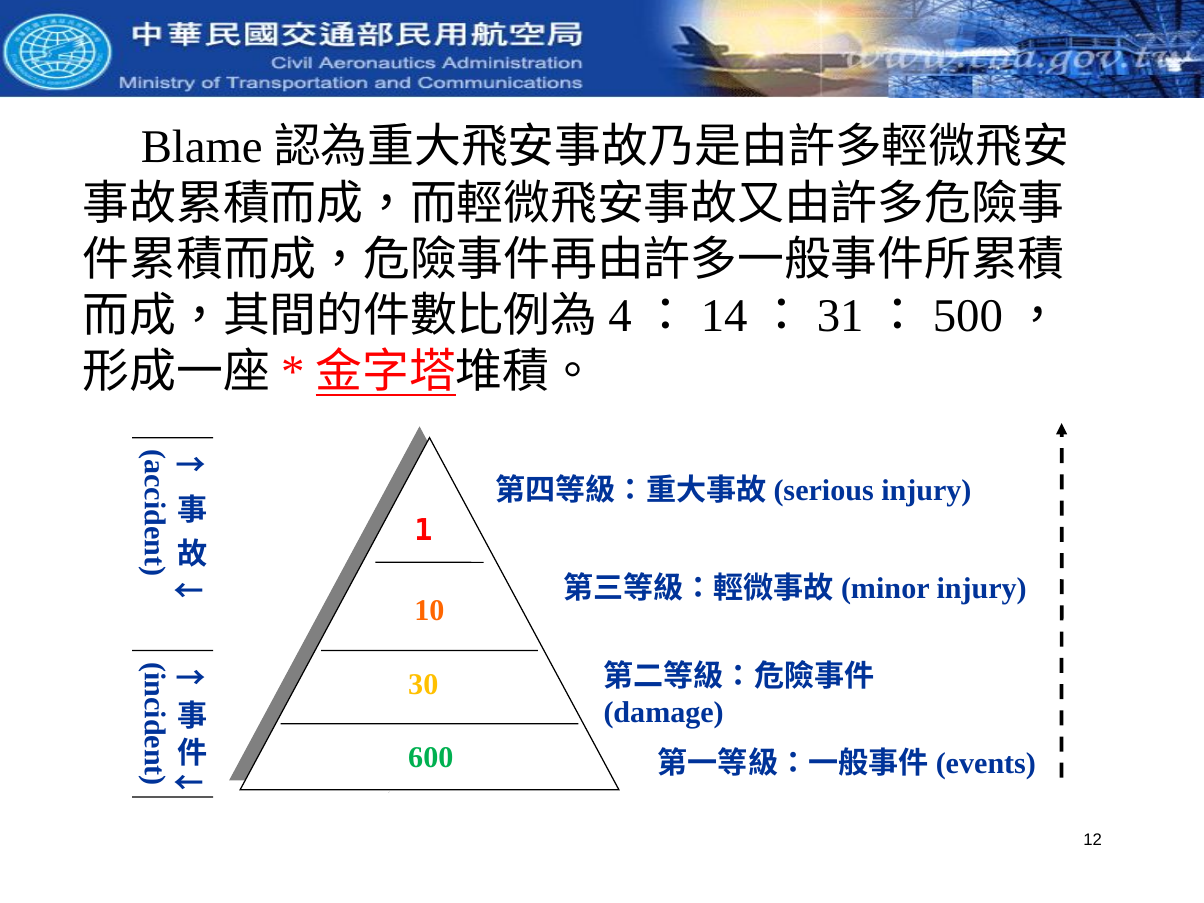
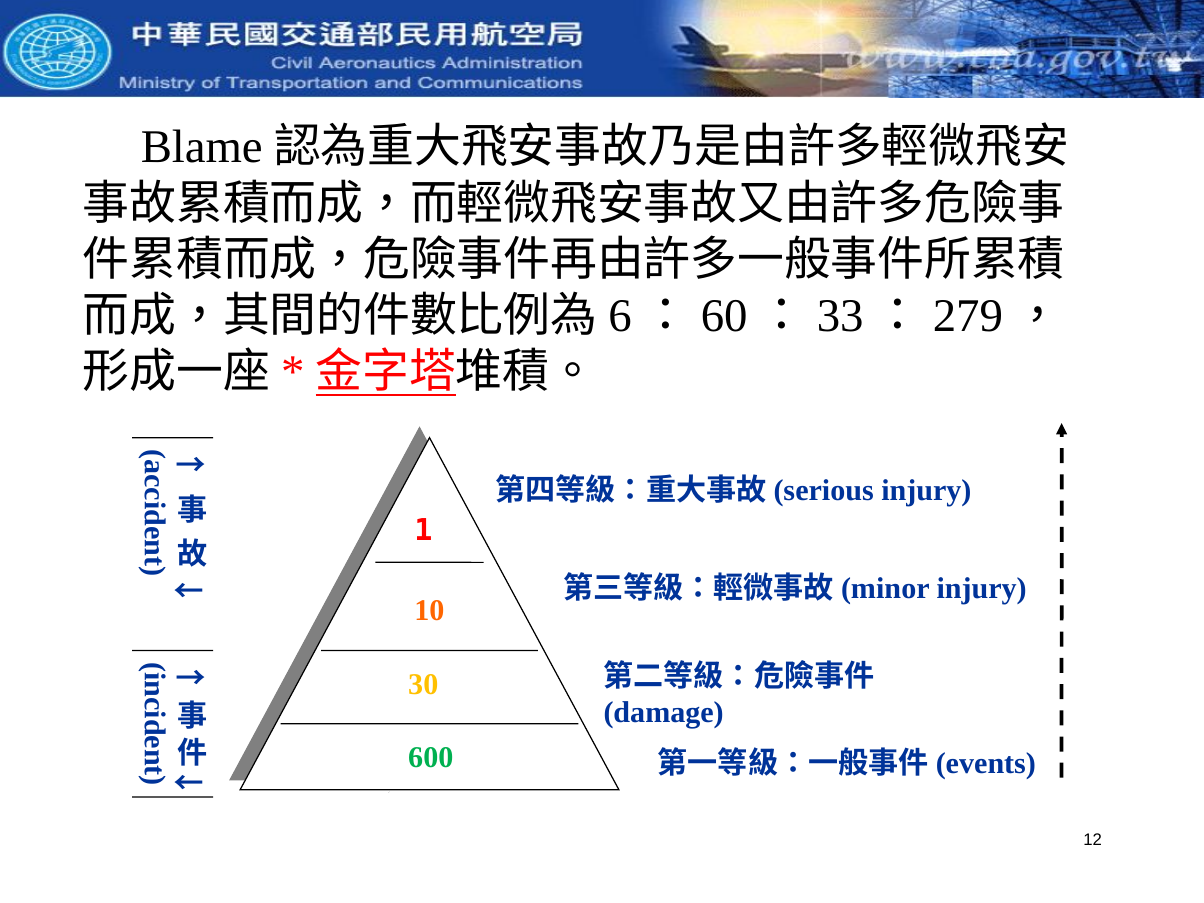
4: 4 -> 6
14: 14 -> 60
31: 31 -> 33
500: 500 -> 279
